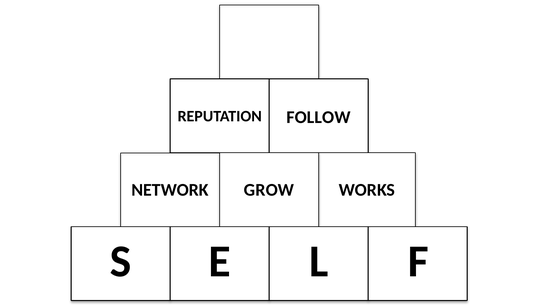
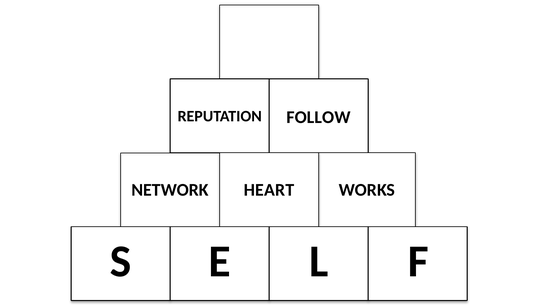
GROW: GROW -> HEART
